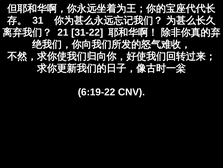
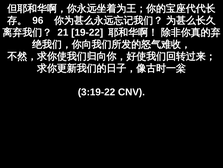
31: 31 -> 96
31-22: 31-22 -> 19-22
6:19-22: 6:19-22 -> 3:19-22
